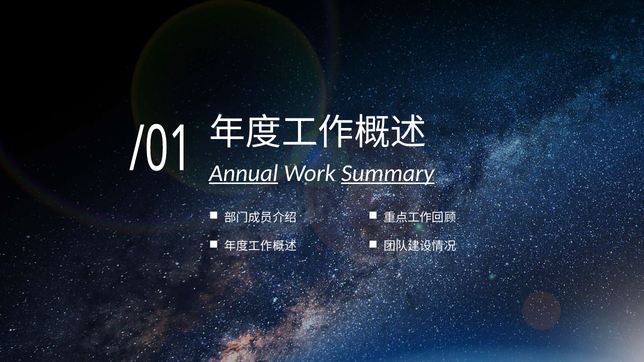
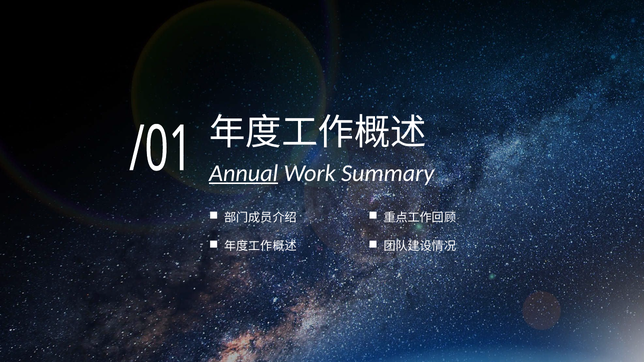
Summary underline: present -> none
